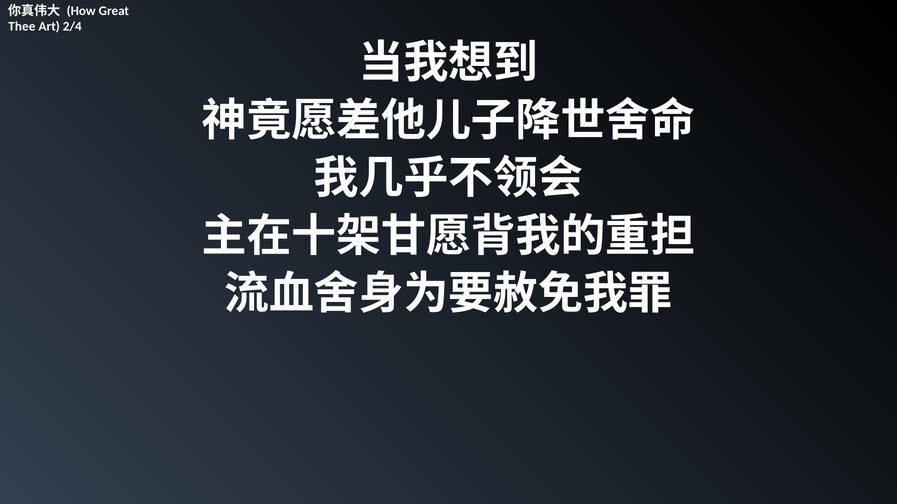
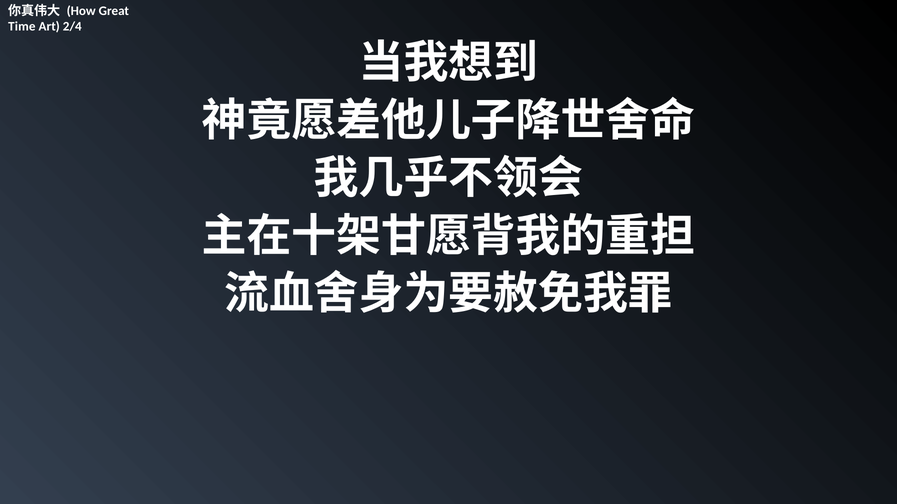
Thee: Thee -> Time
